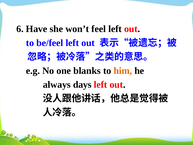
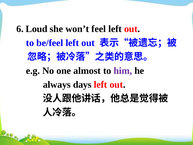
Have: Have -> Loud
blanks: blanks -> almost
him colour: orange -> purple
